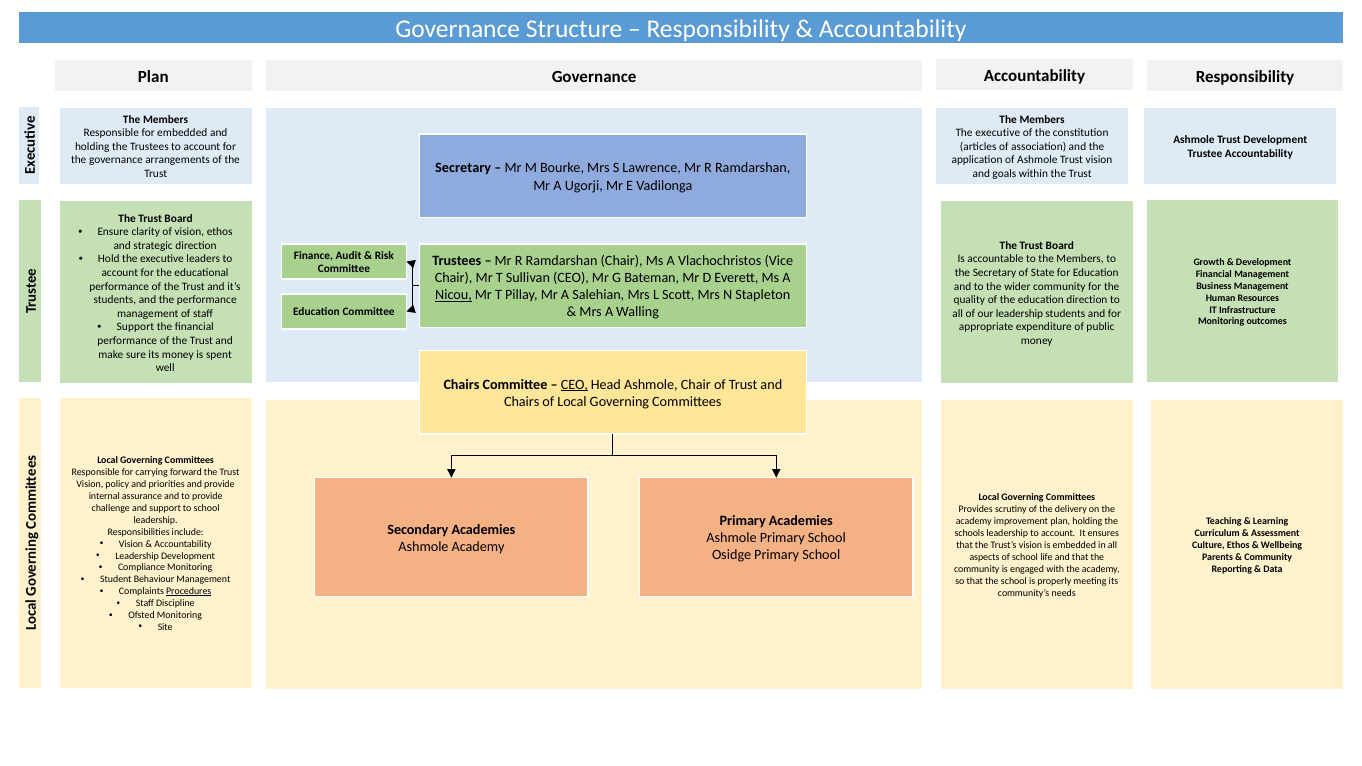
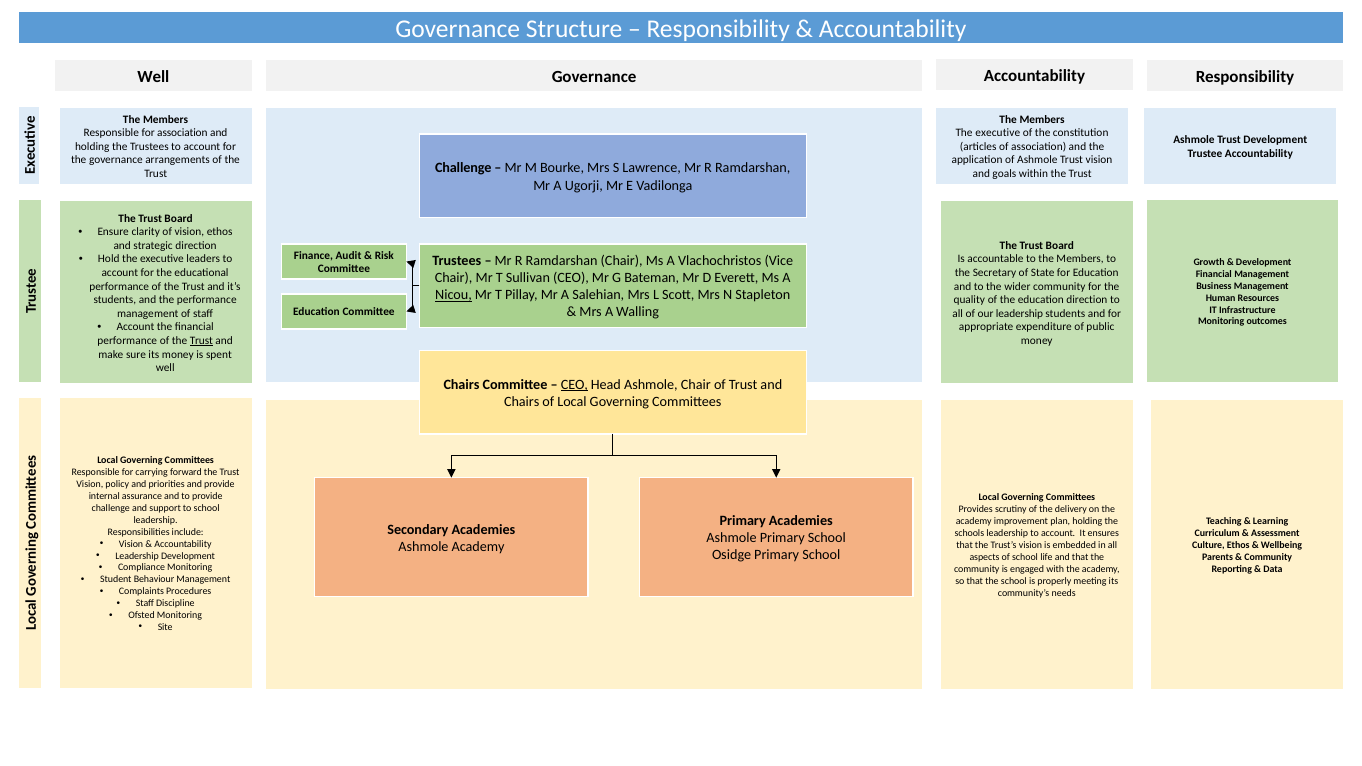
Plan at (153, 77): Plan -> Well
for embedded: embedded -> association
Secretary at (463, 168): Secretary -> Challenge
Support at (135, 327): Support -> Account
Trust at (201, 341) underline: none -> present
Procedures underline: present -> none
